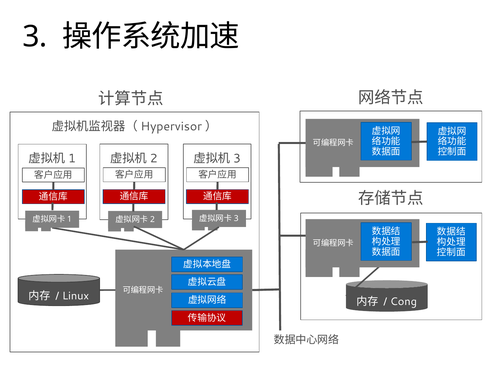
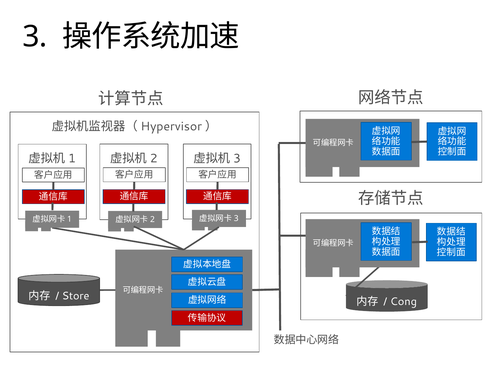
Linux: Linux -> Store
